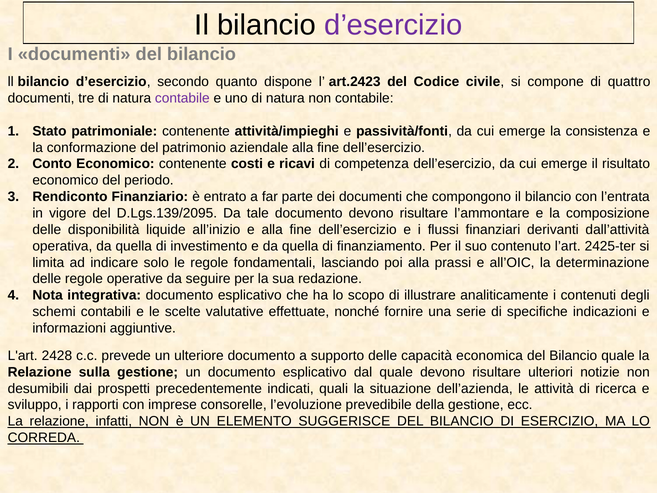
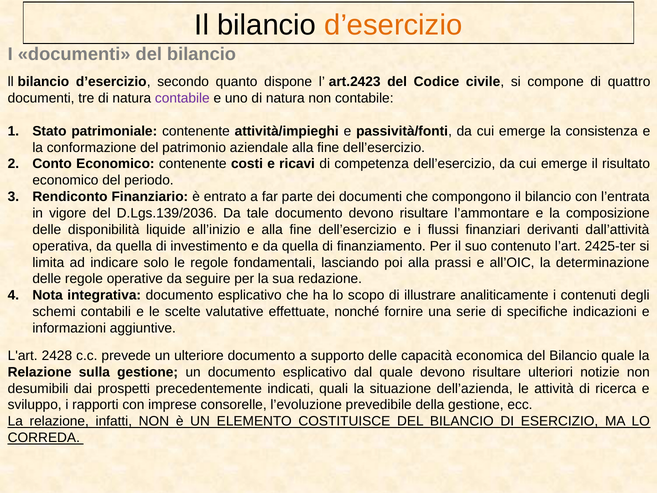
d’esercizio at (393, 25) colour: purple -> orange
D.Lgs.139/2095: D.Lgs.139/2095 -> D.Lgs.139/2036
SUGGERISCE: SUGGERISCE -> COSTITUISCE
